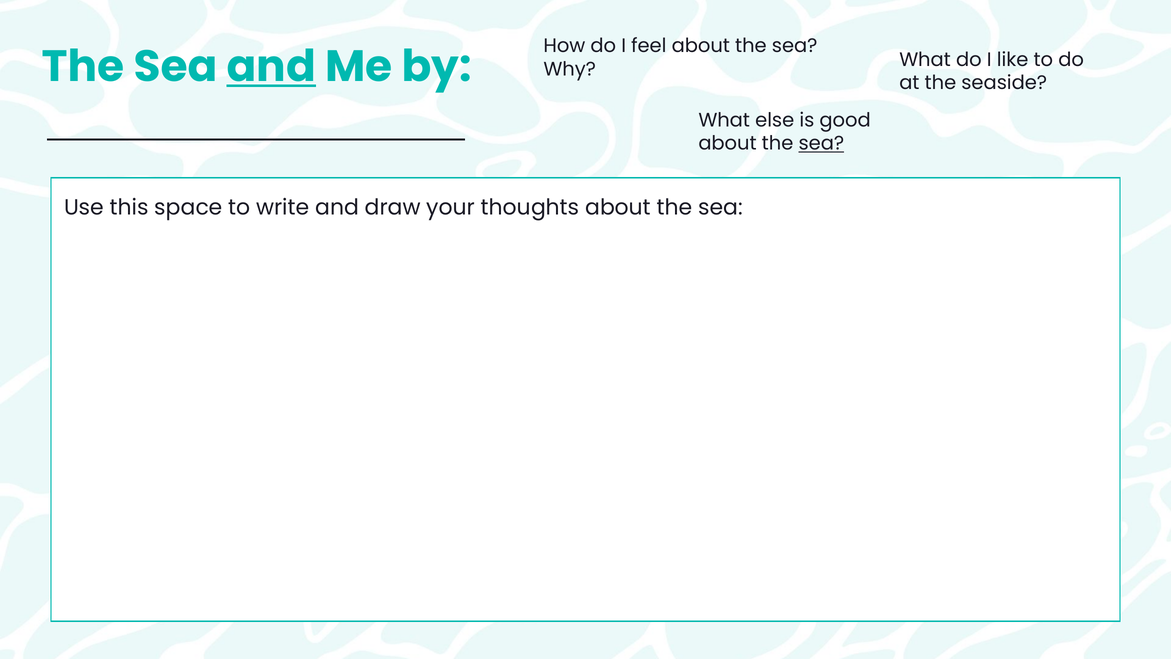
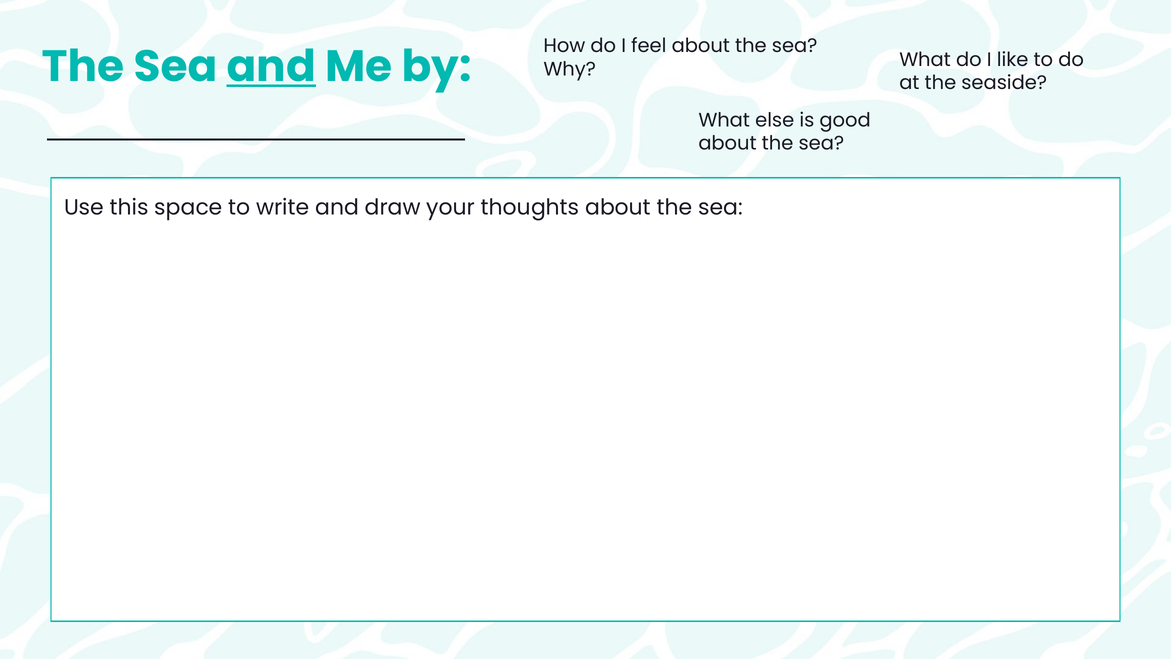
sea at (821, 143) underline: present -> none
